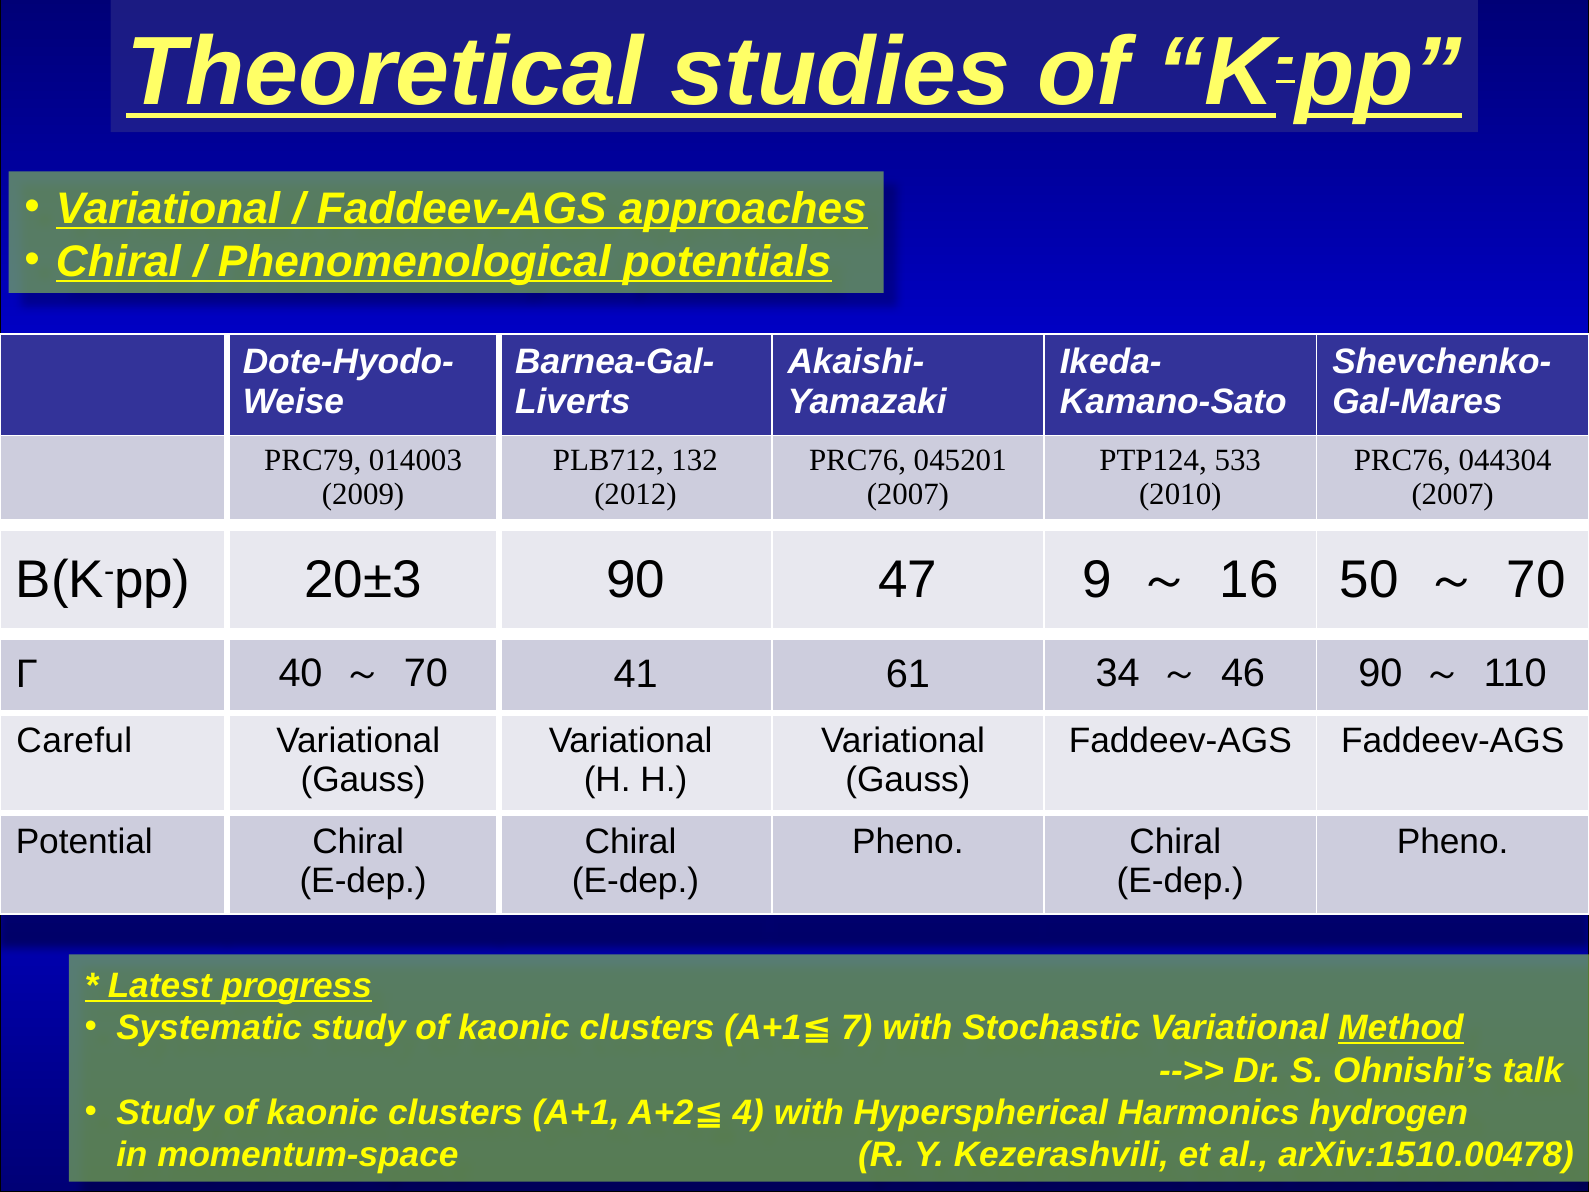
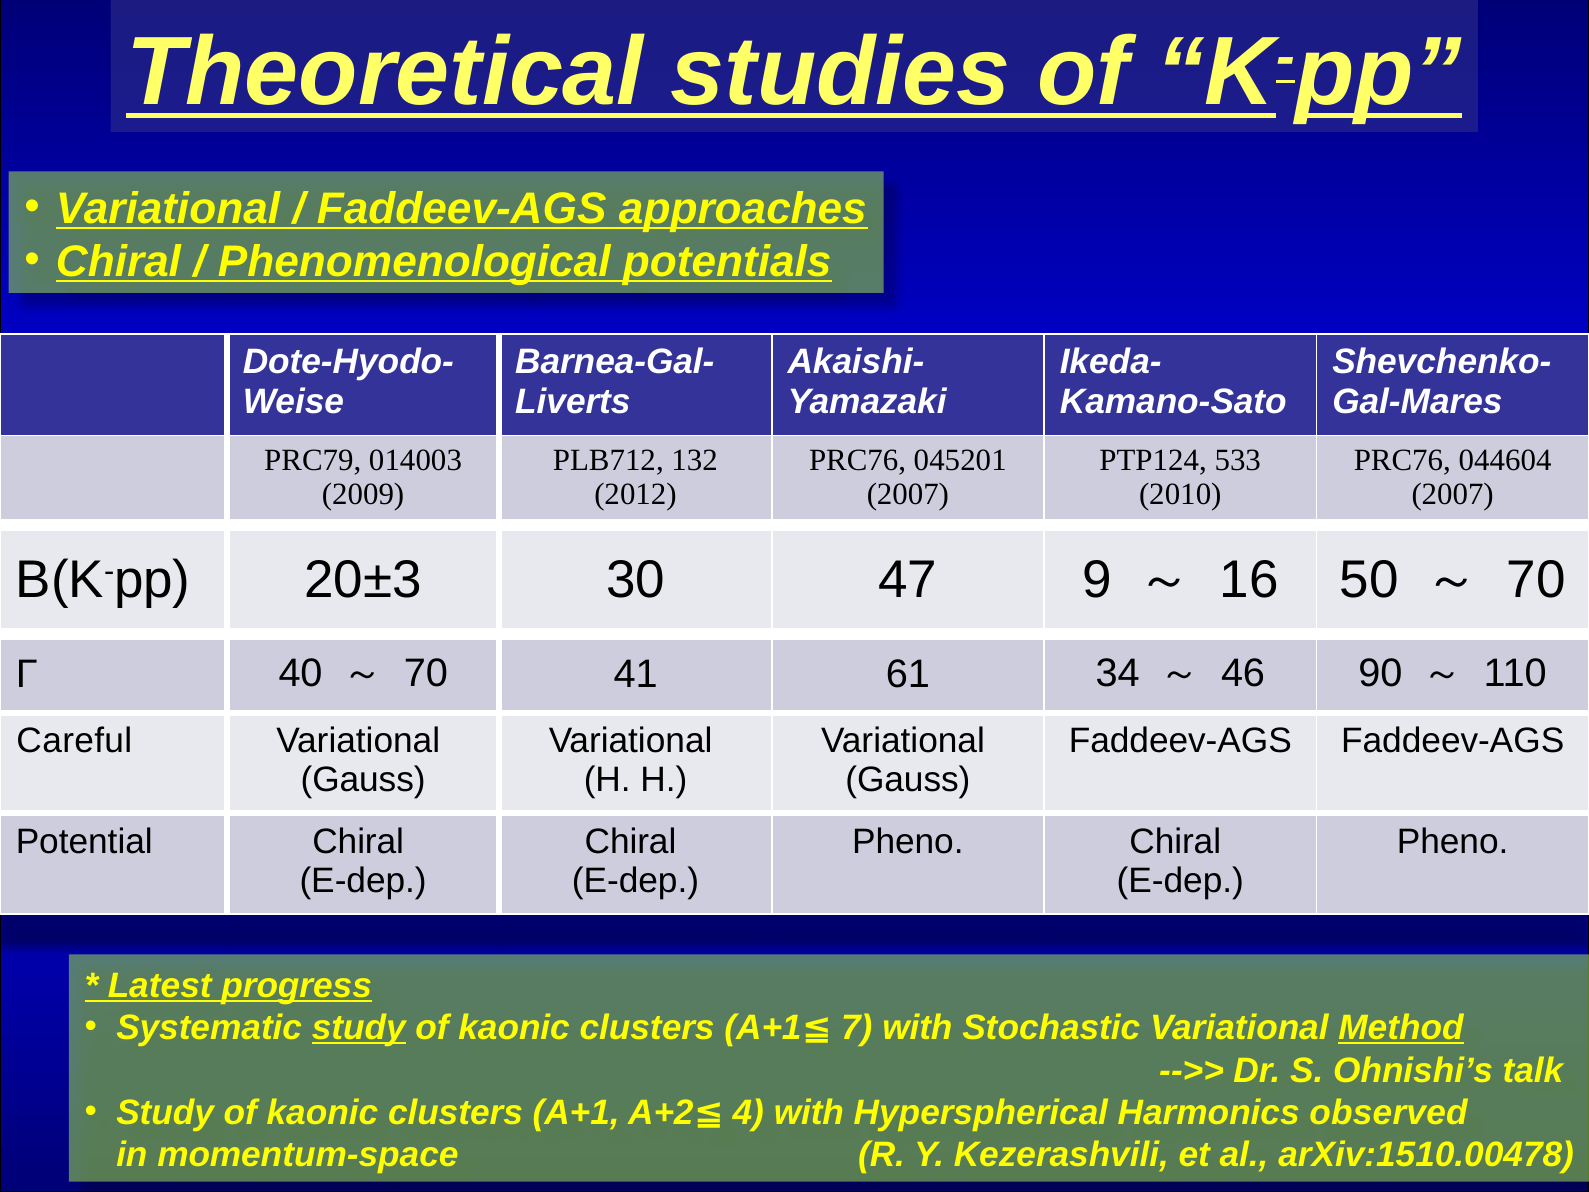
044304: 044304 -> 044604
20±3 90: 90 -> 30
study at (359, 1028) underline: none -> present
hydrogen: hydrogen -> observed
